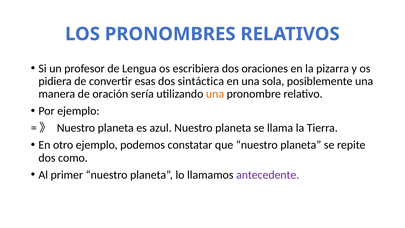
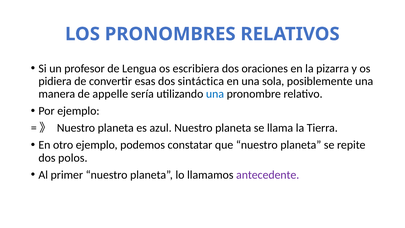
oración: oración -> appelle
una at (215, 94) colour: orange -> blue
como: como -> polos
